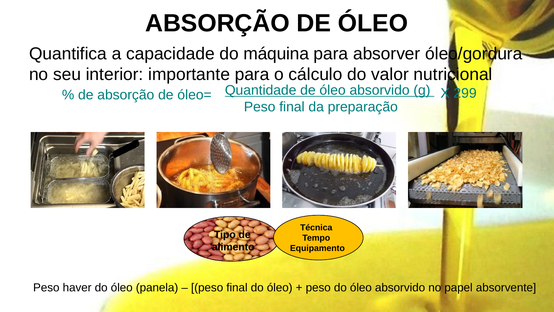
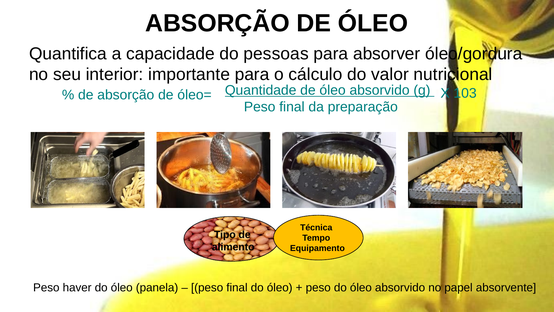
máquina: máquina -> pessoas
299: 299 -> 103
